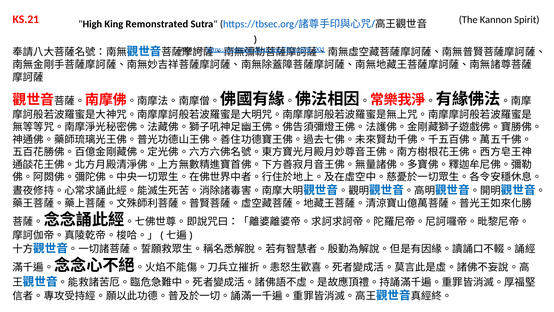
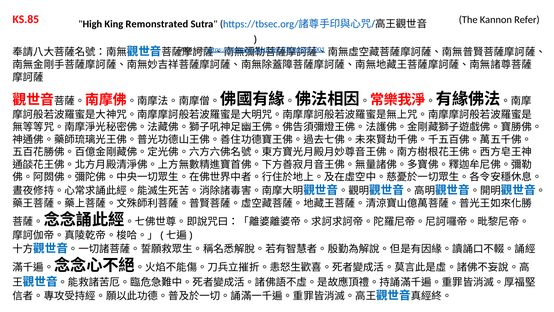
KS.21: KS.21 -> KS.85
Spirit: Spirit -> Refer
